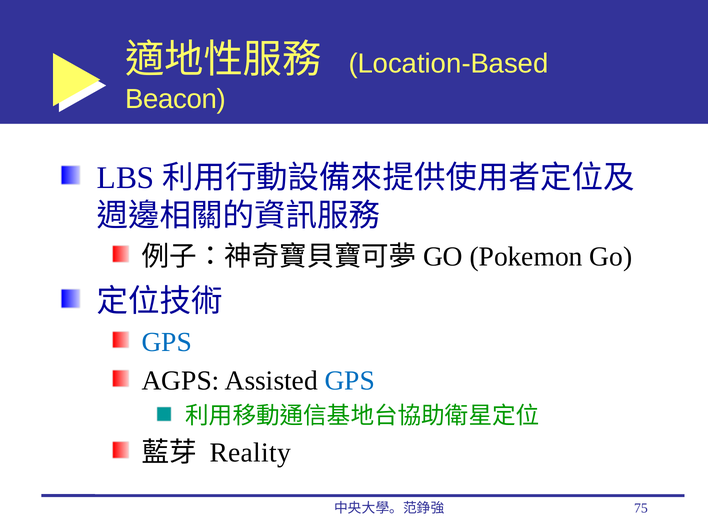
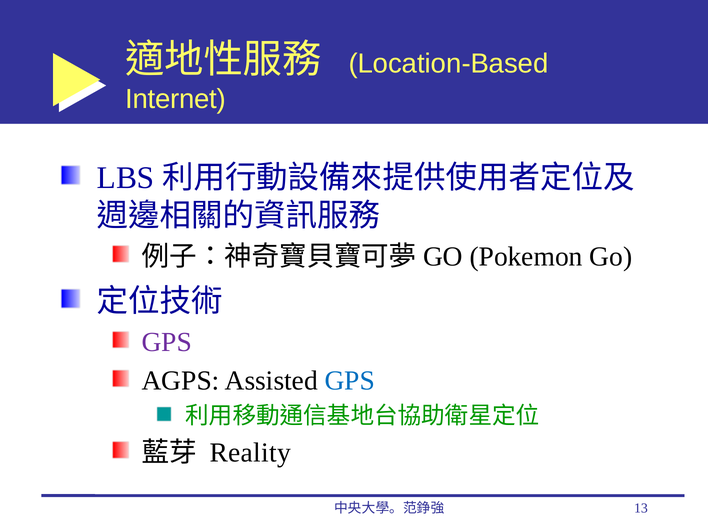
Beacon: Beacon -> Internet
GPS at (167, 342) colour: blue -> purple
75: 75 -> 13
